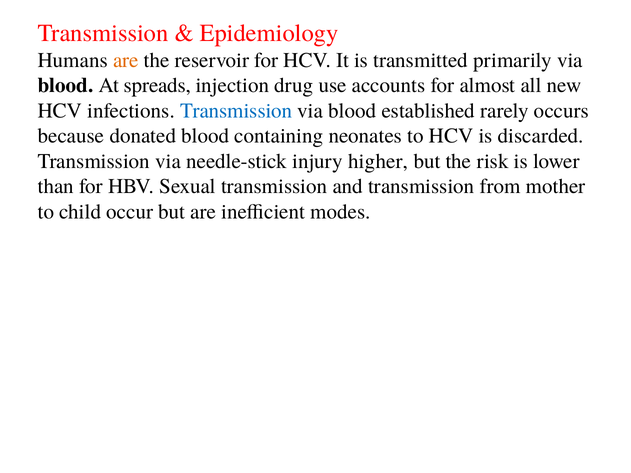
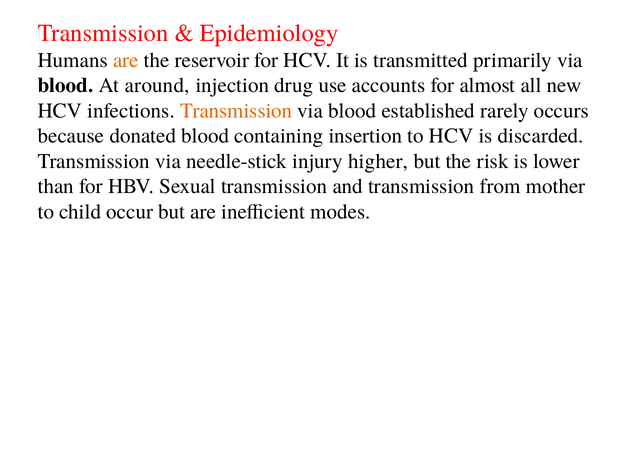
spreads: spreads -> around
Transmission at (236, 111) colour: blue -> orange
neonates: neonates -> insertion
